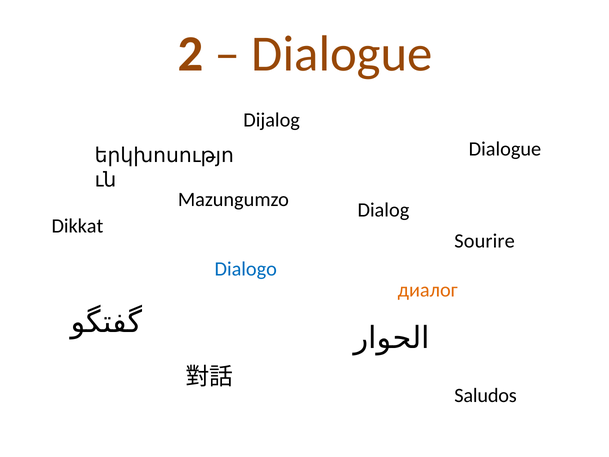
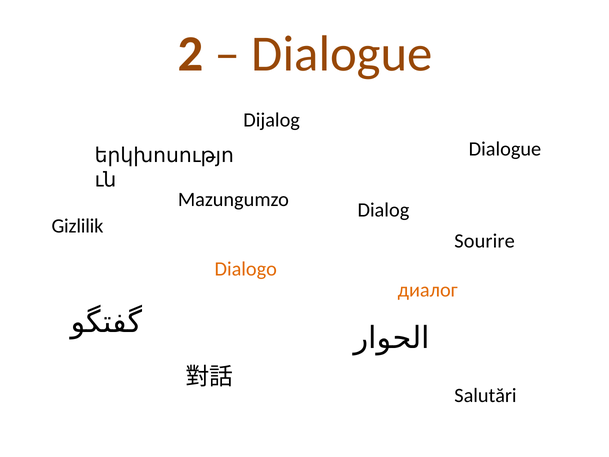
Dikkat: Dikkat -> Gizlilik
Dialogo colour: blue -> orange
Saludos: Saludos -> Salutări
